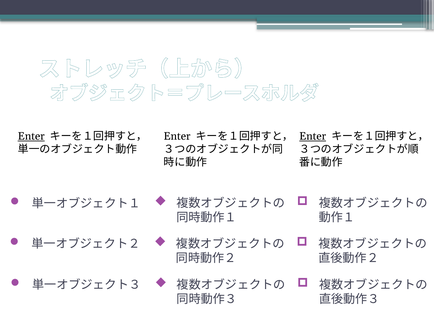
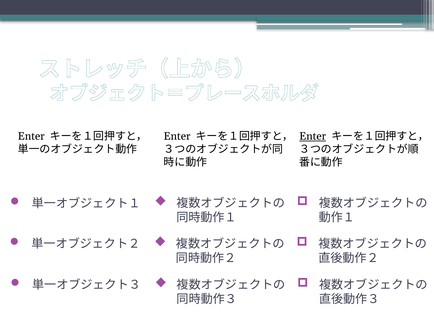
Enter at (31, 137) underline: present -> none
